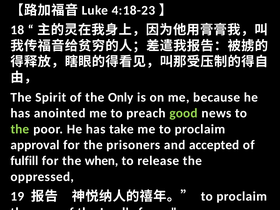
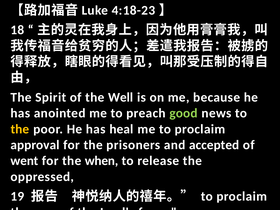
Only: Only -> Well
the at (20, 129) colour: light green -> yellow
take: take -> heal
fulfill: fulfill -> went
